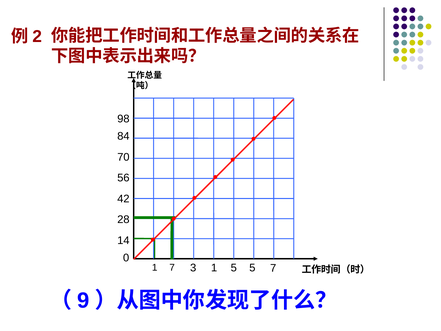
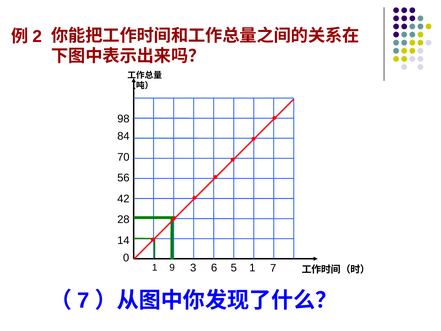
1 7: 7 -> 9
3 1: 1 -> 6
5 5: 5 -> 1
9 at (83, 300): 9 -> 7
